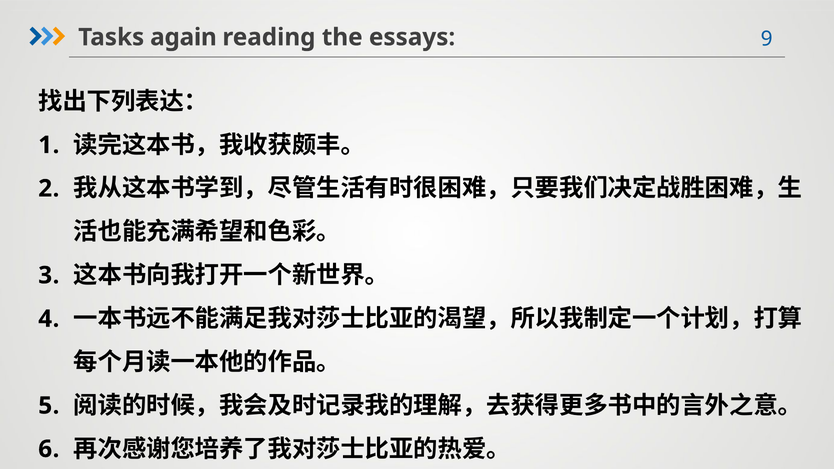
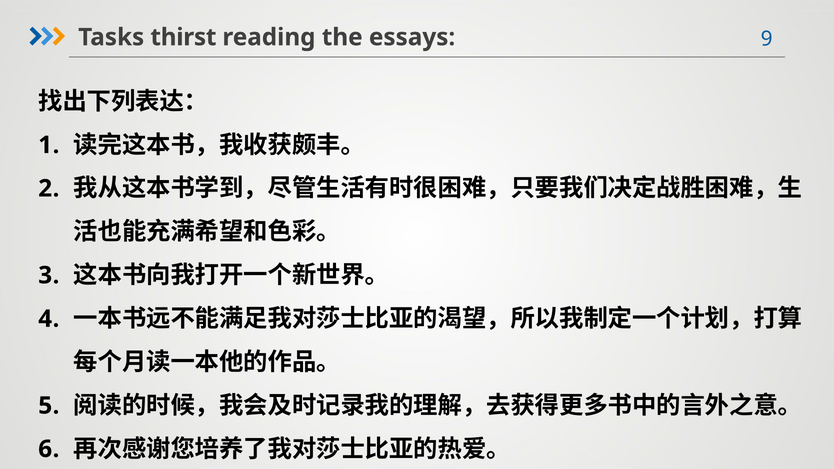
again: again -> thirst
